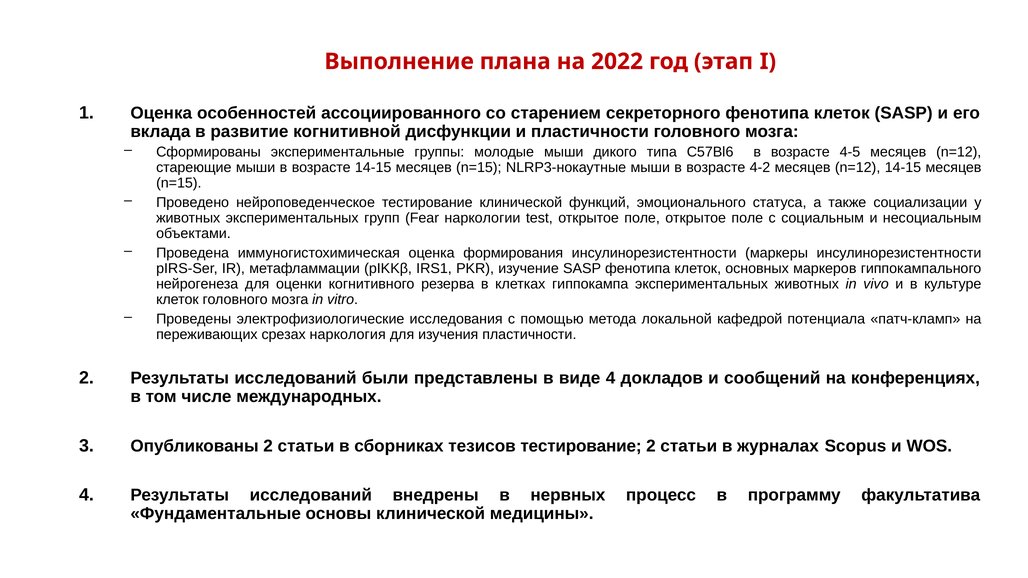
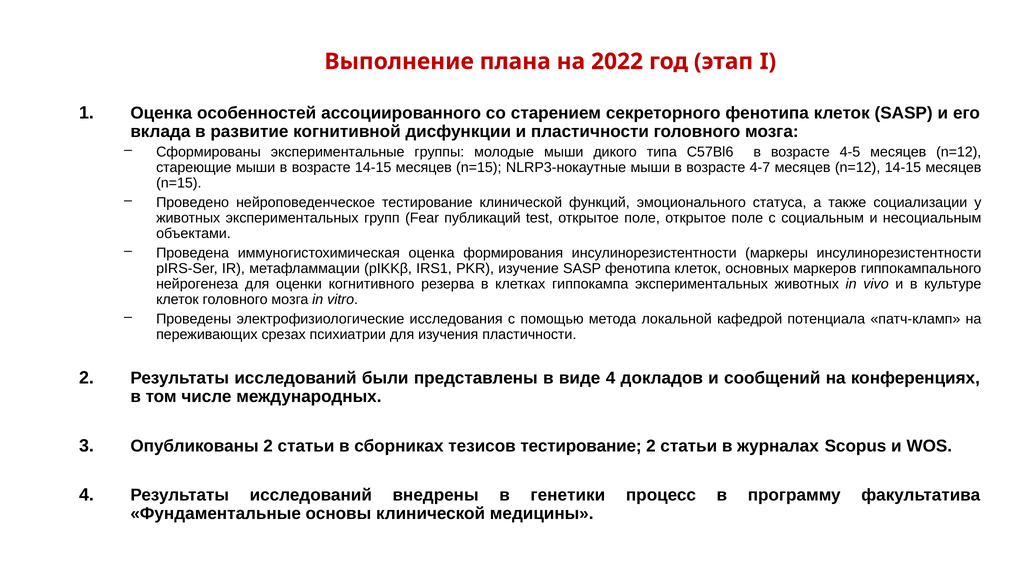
4-2: 4-2 -> 4-7
наркологии: наркологии -> публикаций
наркология: наркология -> психиатрии
нервных: нервных -> генетики
